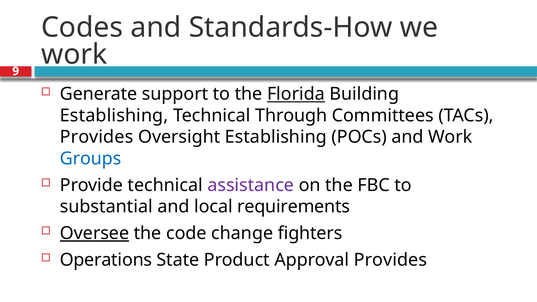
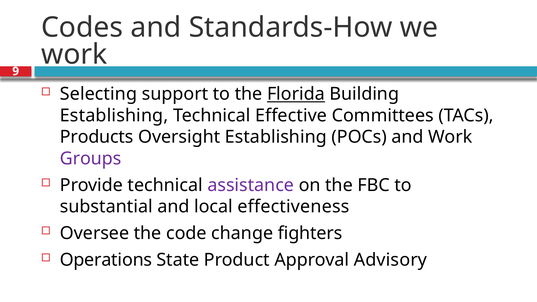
Generate: Generate -> Selecting
Through: Through -> Effective
Provides at (97, 137): Provides -> Products
Groups colour: blue -> purple
requirements: requirements -> effectiveness
Oversee underline: present -> none
Approval Provides: Provides -> Advisory
